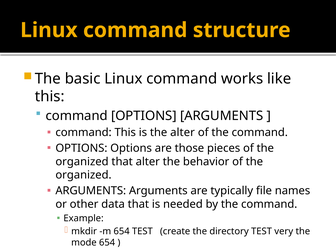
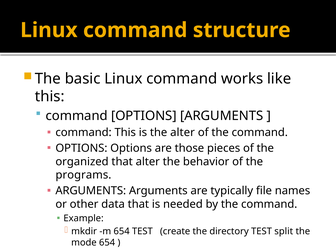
organized at (83, 175): organized -> programs
very: very -> split
